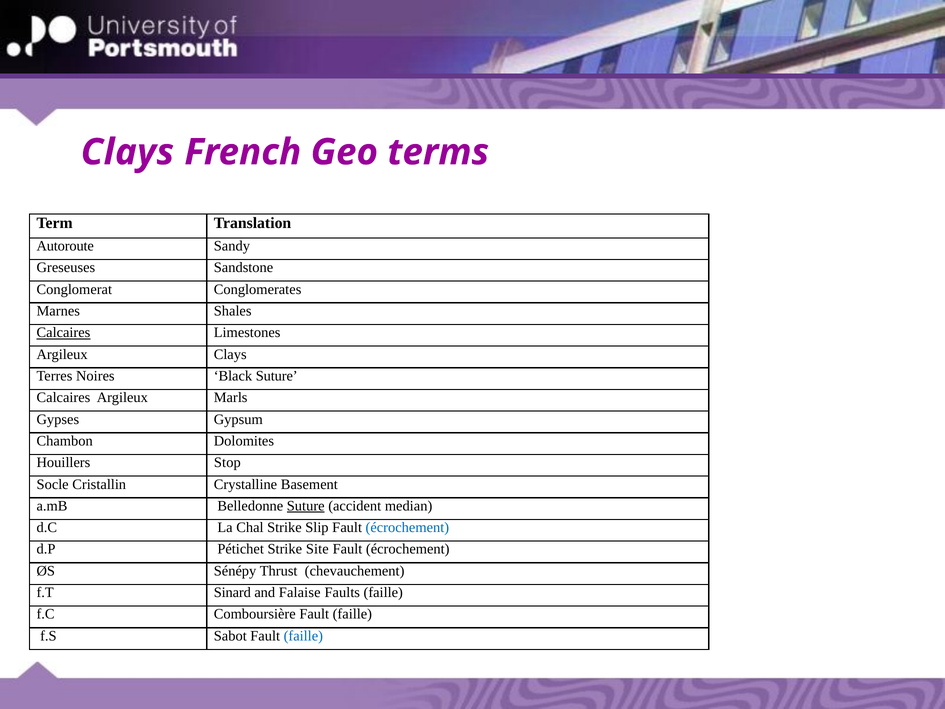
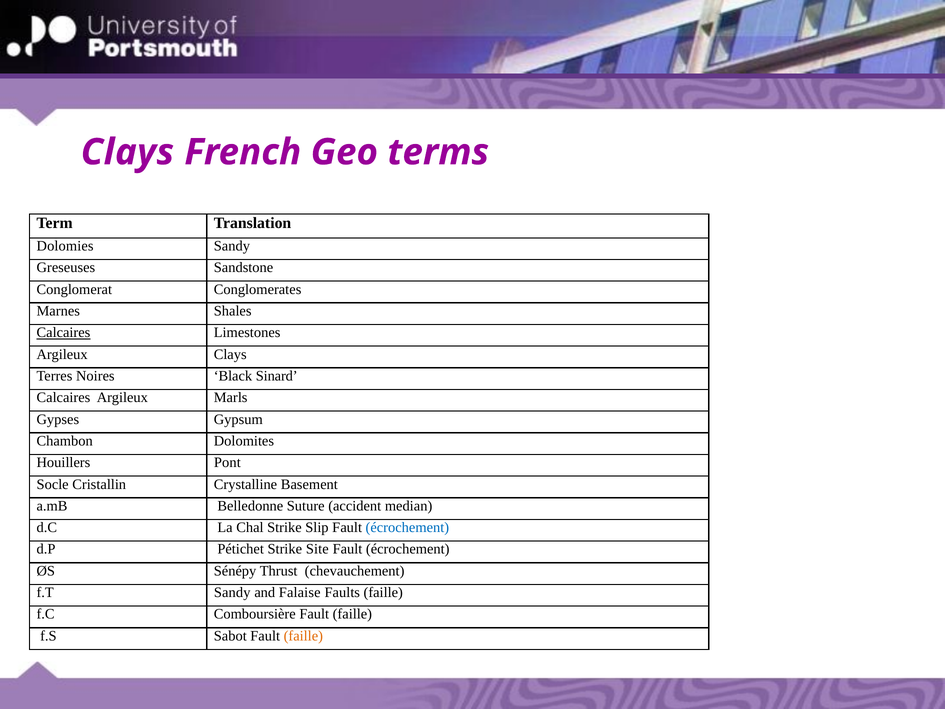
Autoroute: Autoroute -> Dolomies
Black Suture: Suture -> Sinard
Stop: Stop -> Pont
Suture at (306, 506) underline: present -> none
f.T Sinard: Sinard -> Sandy
faille at (303, 636) colour: blue -> orange
